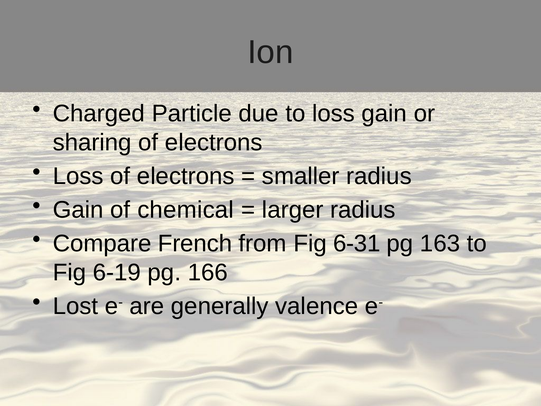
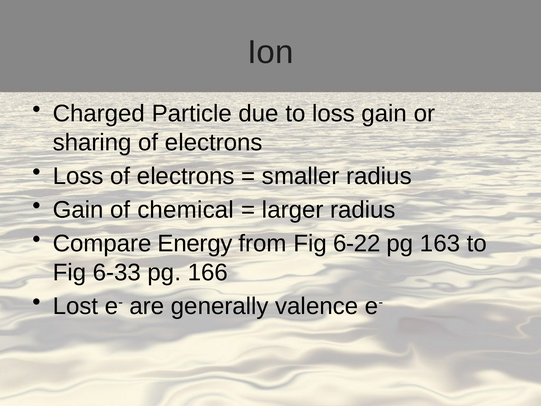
French: French -> Energy
6-31: 6-31 -> 6-22
6-19: 6-19 -> 6-33
